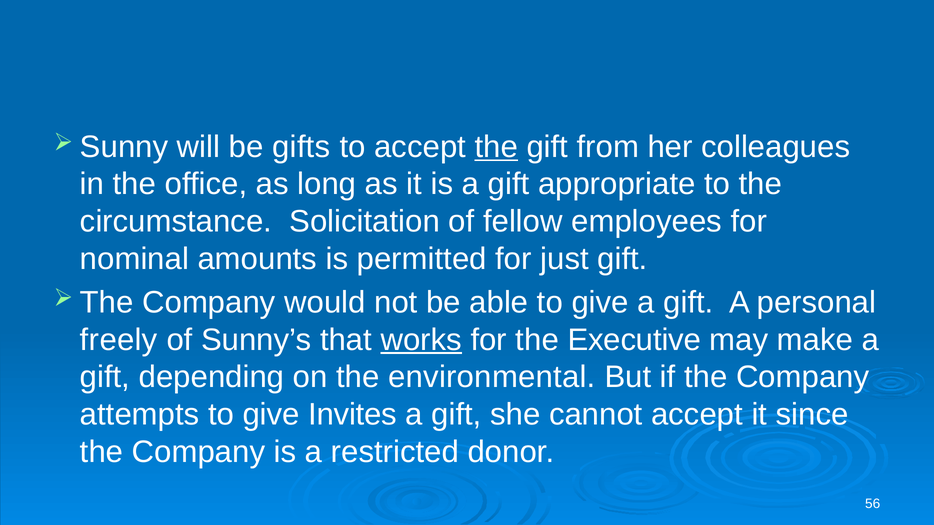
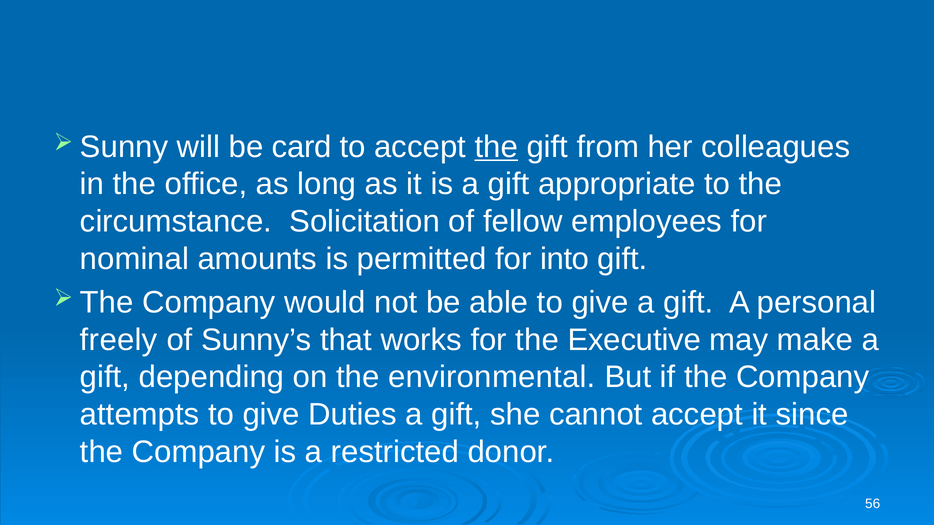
gifts: gifts -> card
just: just -> into
works underline: present -> none
Invites: Invites -> Duties
